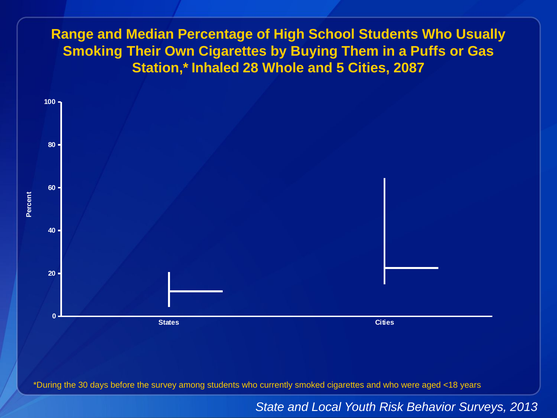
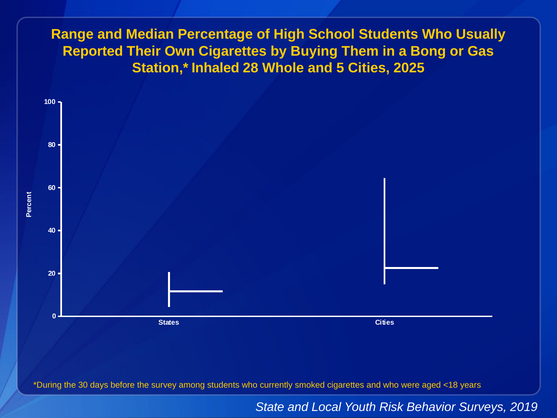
Smoking: Smoking -> Reported
Puffs: Puffs -> Bong
2087: 2087 -> 2025
2013: 2013 -> 2019
